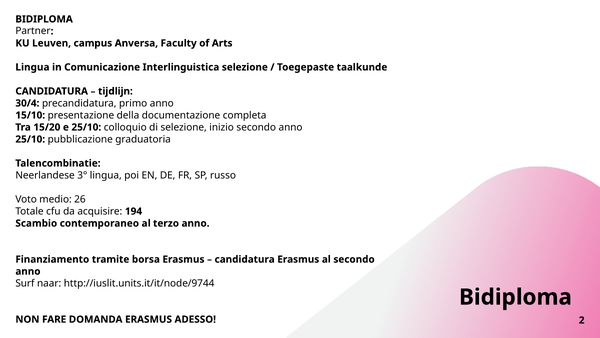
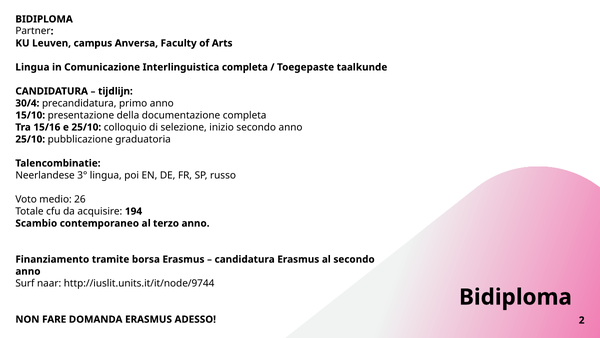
Interlinguistica selezione: selezione -> completa
15/20: 15/20 -> 15/16
